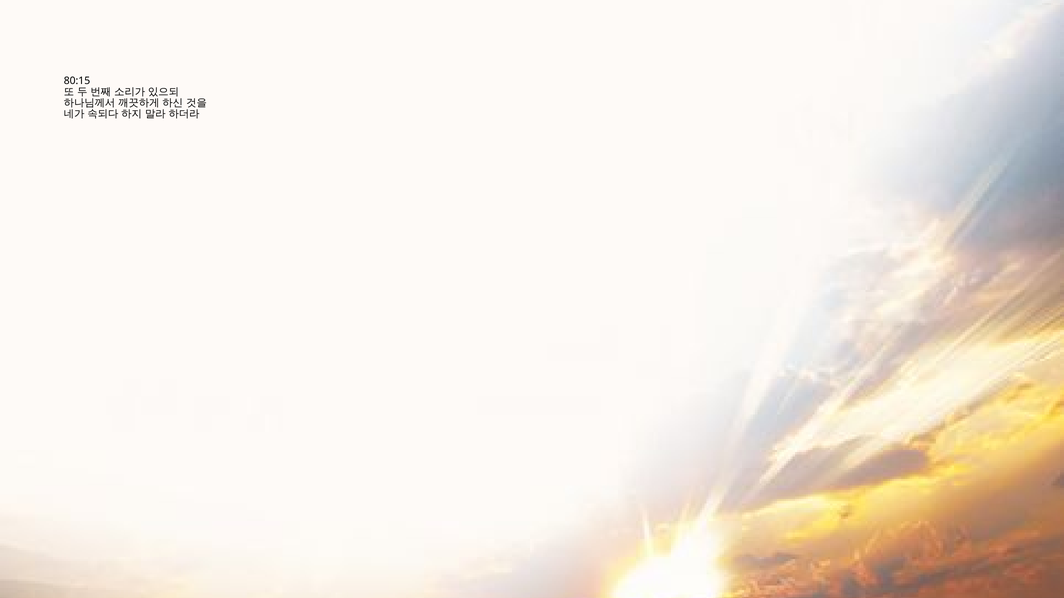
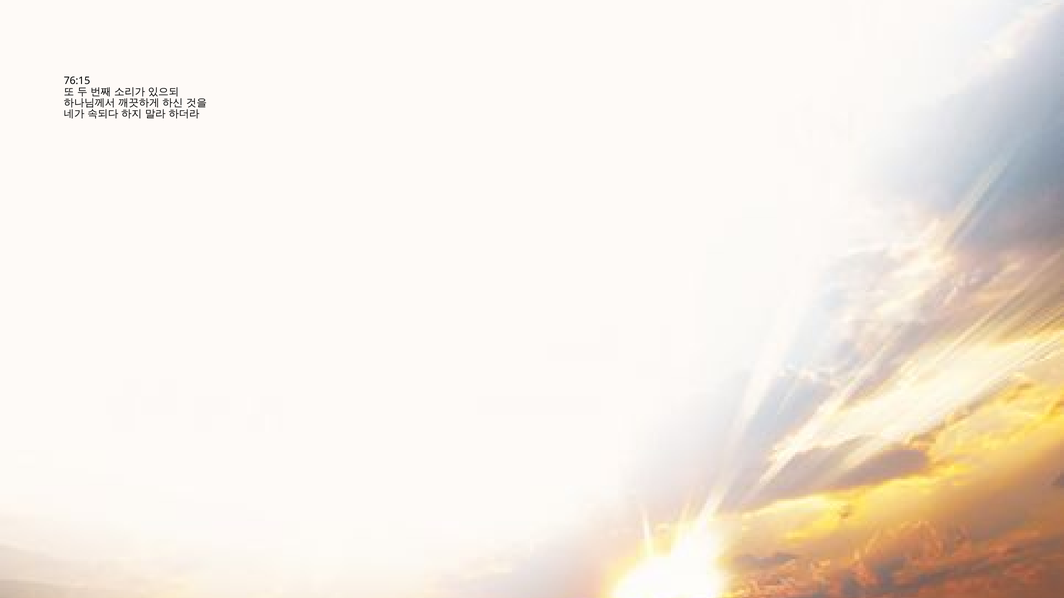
80:15: 80:15 -> 76:15
